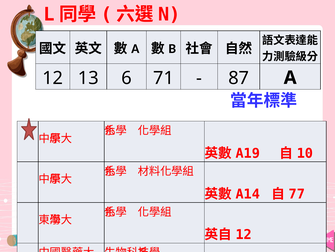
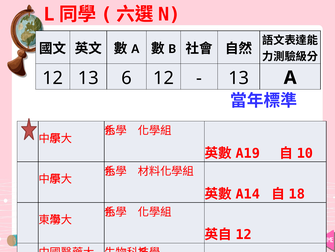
6 71: 71 -> 12
87 at (239, 78): 87 -> 13
77: 77 -> 18
